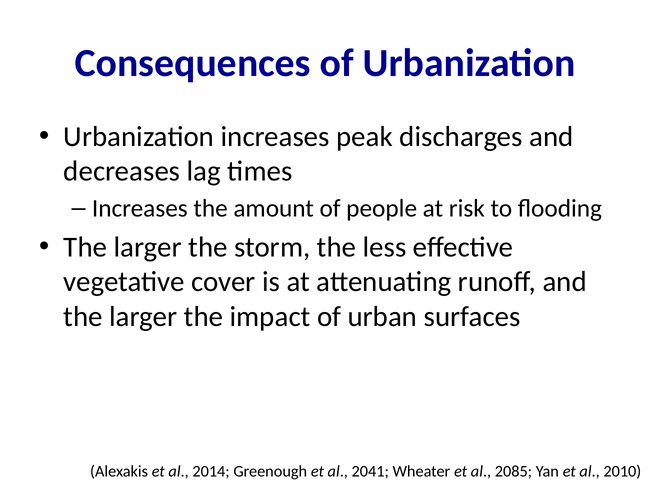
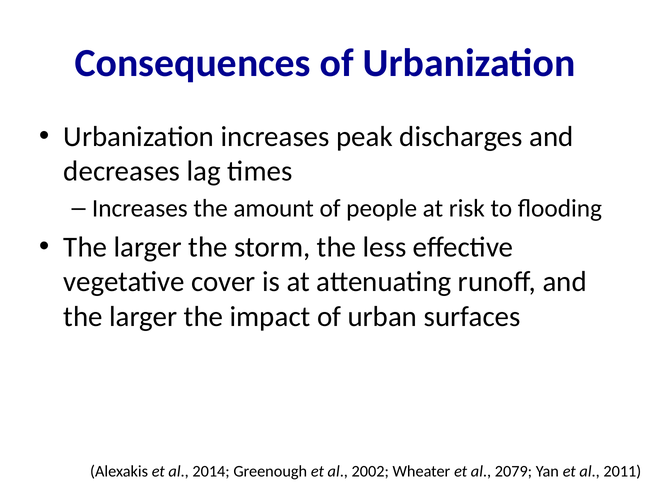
2041: 2041 -> 2002
2085: 2085 -> 2079
2010: 2010 -> 2011
